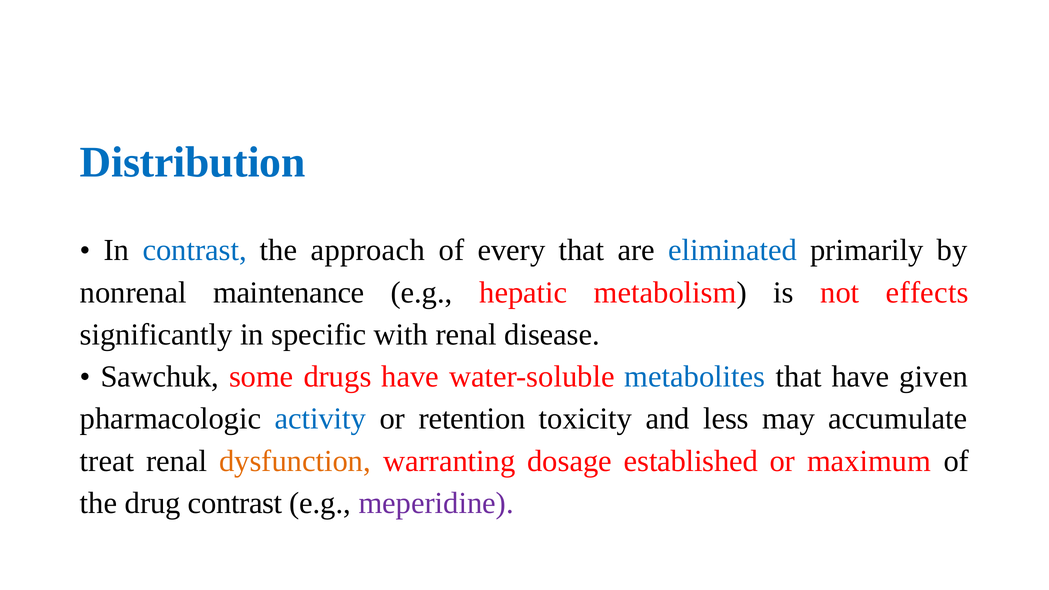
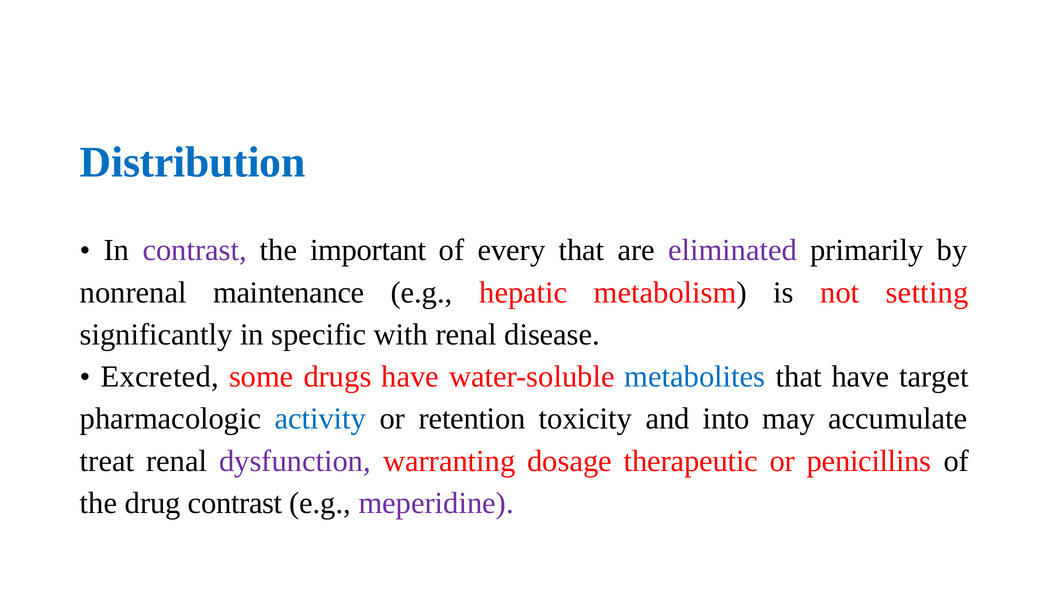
contrast at (195, 250) colour: blue -> purple
approach: approach -> important
eliminated colour: blue -> purple
effects: effects -> setting
Sawchuk: Sawchuk -> Excreted
given: given -> target
less: less -> into
dysfunction colour: orange -> purple
established: established -> therapeutic
maximum: maximum -> penicillins
